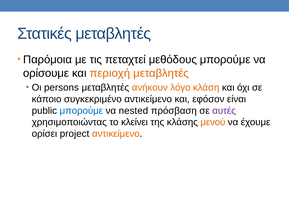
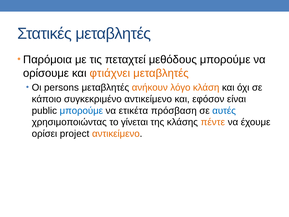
περιοχή: περιοχή -> φτιάχνει
nested: nested -> ετικέτα
αυτές colour: purple -> blue
κλείνει: κλείνει -> γίνεται
μενού: μενού -> πέντε
